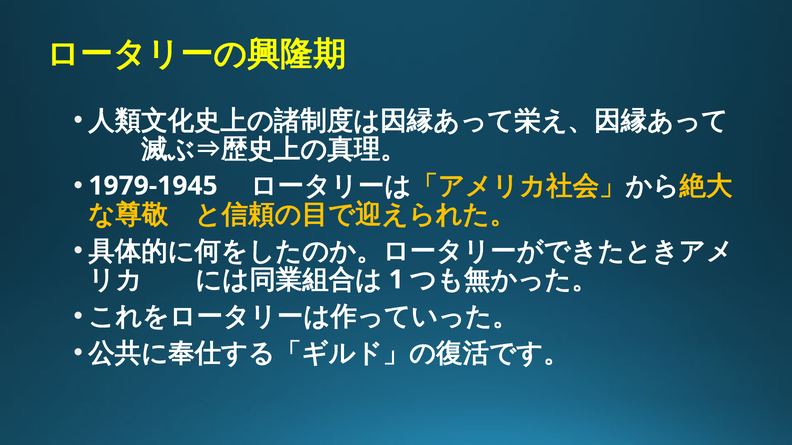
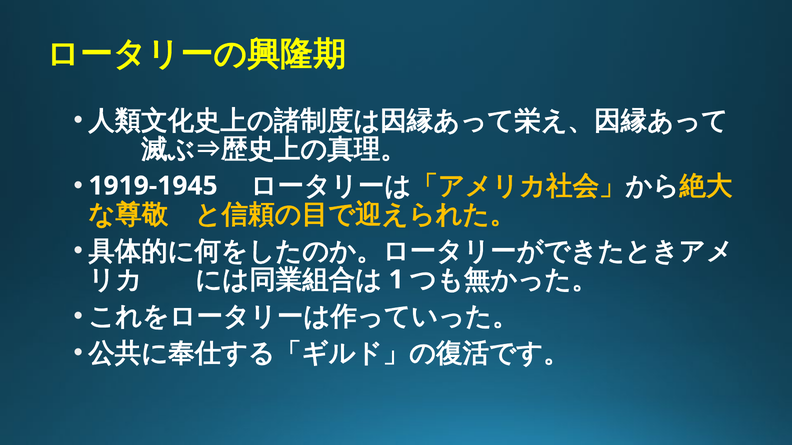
1979-1945: 1979-1945 -> 1919-1945
